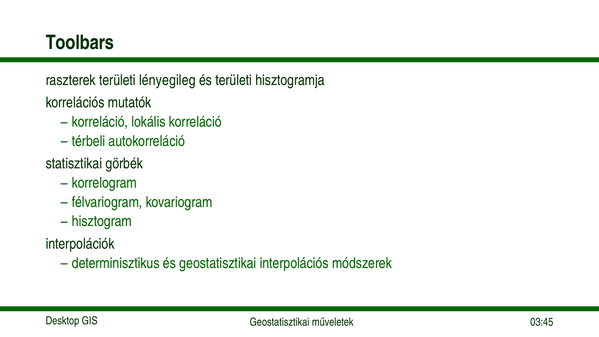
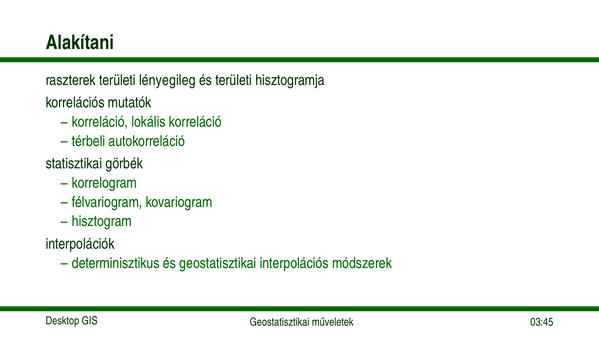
Toolbars: Toolbars -> Alakítani
